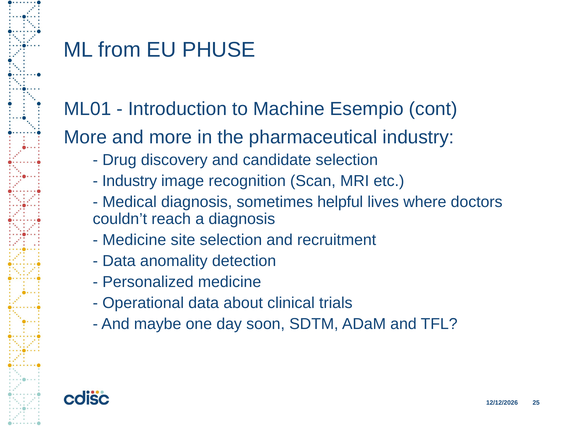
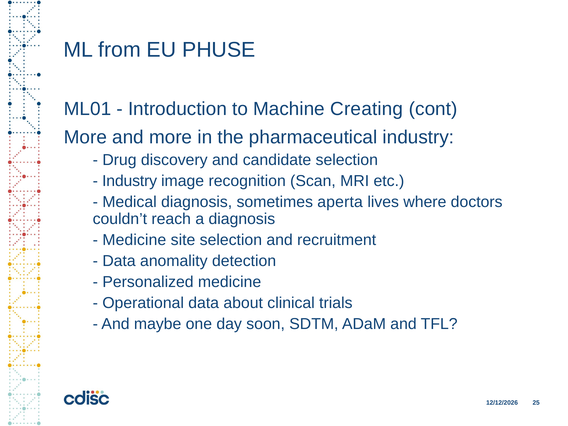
Esempio: Esempio -> Creating
helpful: helpful -> aperta
